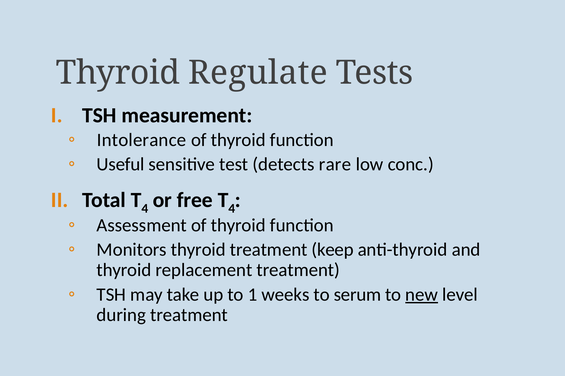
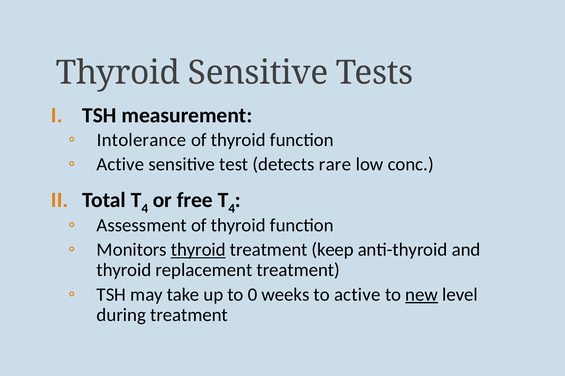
Thyroid Regulate: Regulate -> Sensitive
Useful at (121, 165): Useful -> Active
thyroid at (198, 250) underline: none -> present
1: 1 -> 0
to serum: serum -> active
